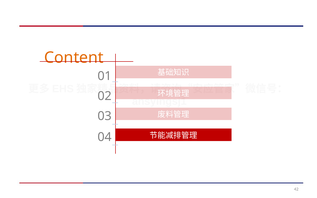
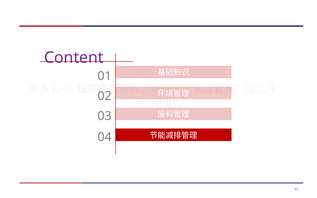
Content colour: orange -> purple
